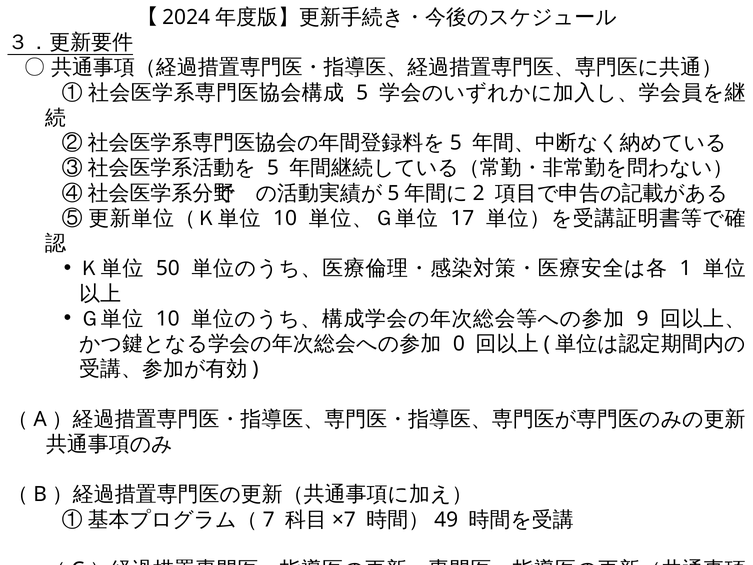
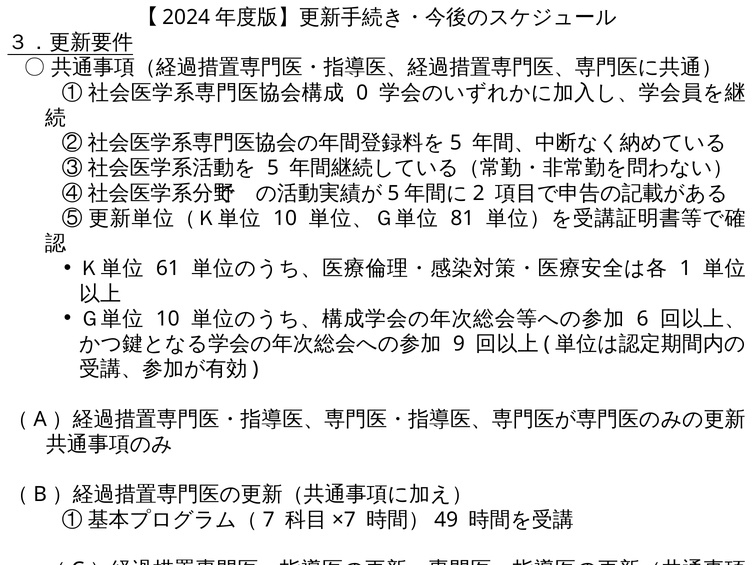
5 at (362, 93): 5 -> 0
17: 17 -> 81
50: 50 -> 61
9: 9 -> 6
0: 0 -> 9
